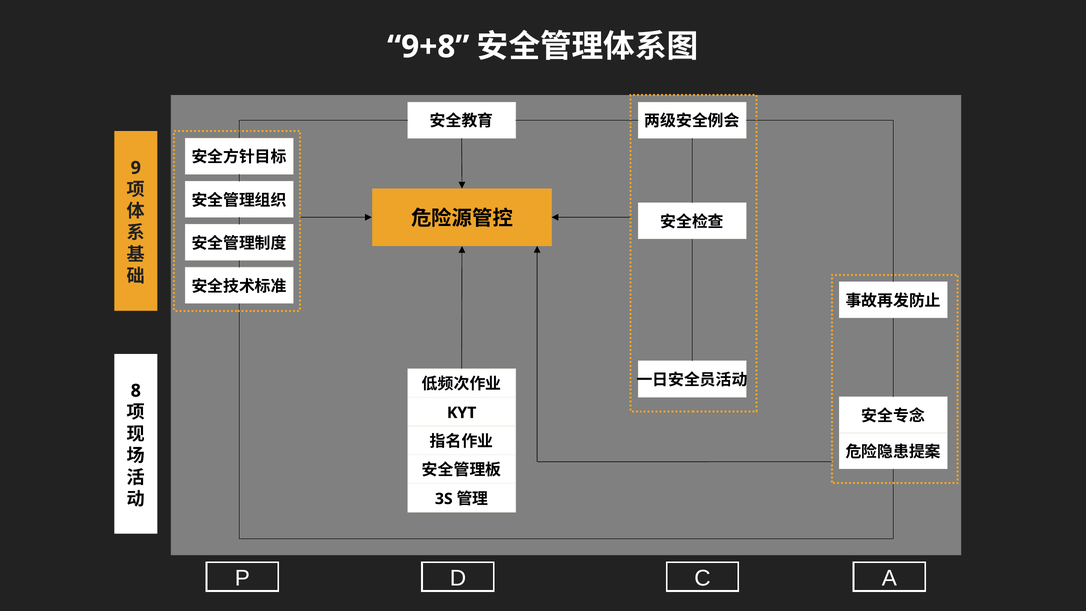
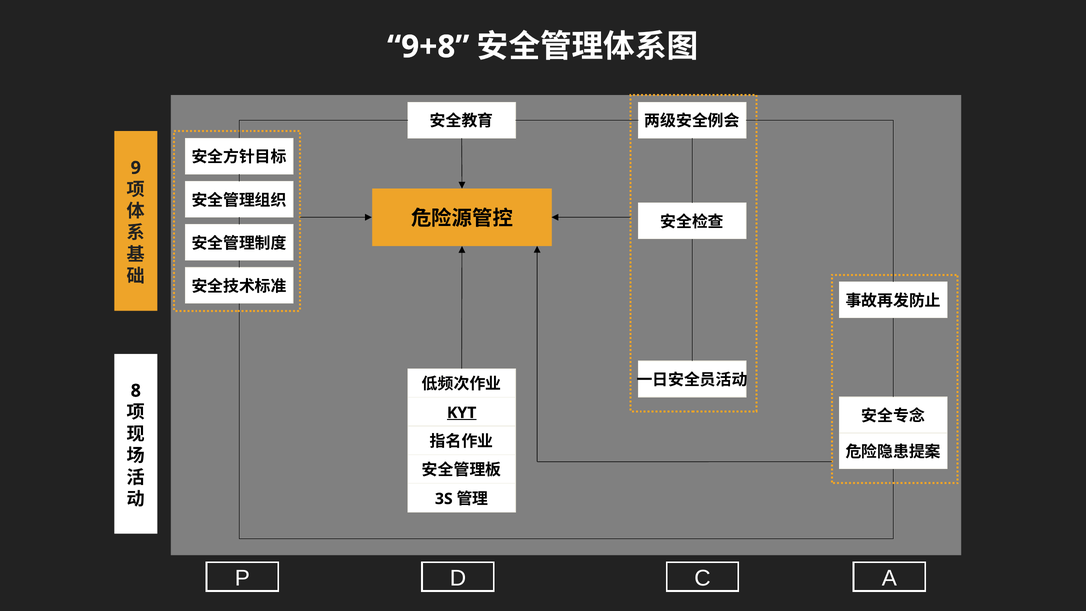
KYT underline: none -> present
